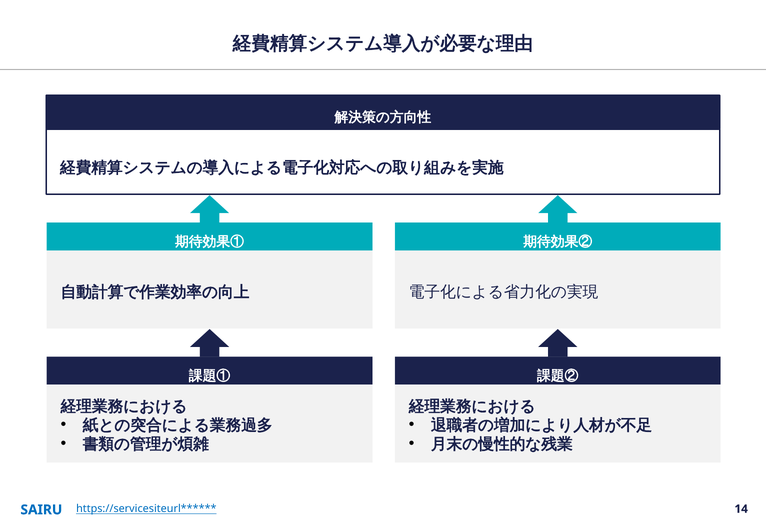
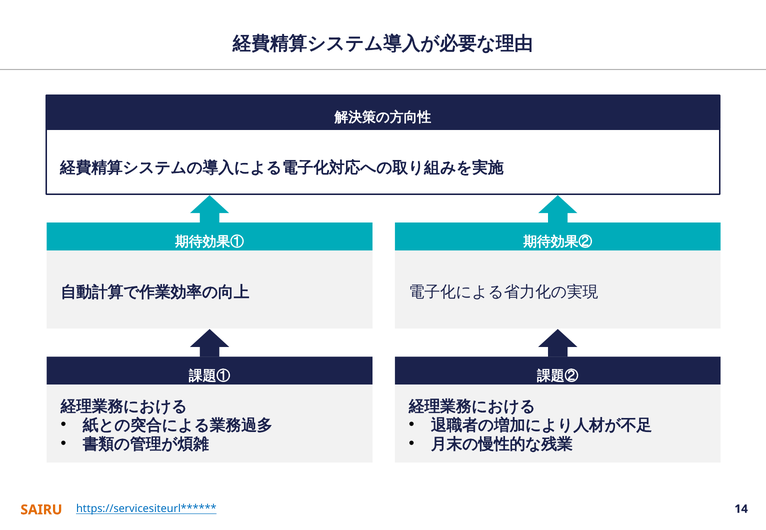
SAIRU colour: blue -> orange
